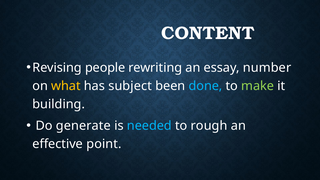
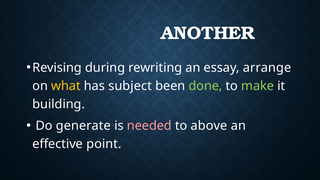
CONTENT: CONTENT -> ANOTHER
people: people -> during
number: number -> arrange
done colour: light blue -> light green
needed colour: light blue -> pink
rough: rough -> above
